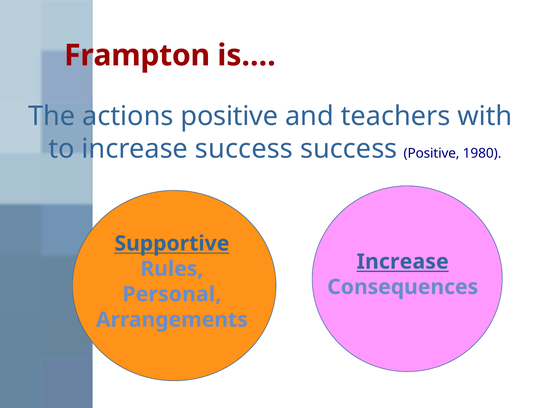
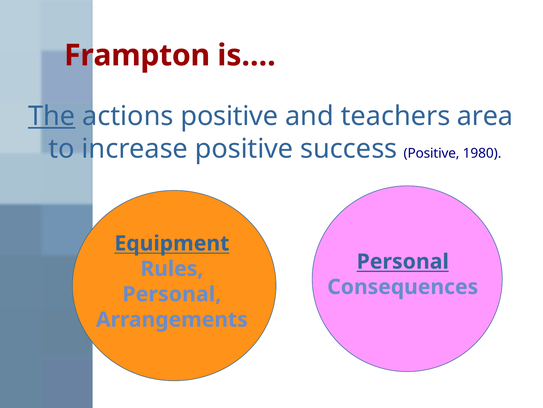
The underline: none -> present
with: with -> area
increase success: success -> positive
Supportive: Supportive -> Equipment
Increase at (403, 261): Increase -> Personal
